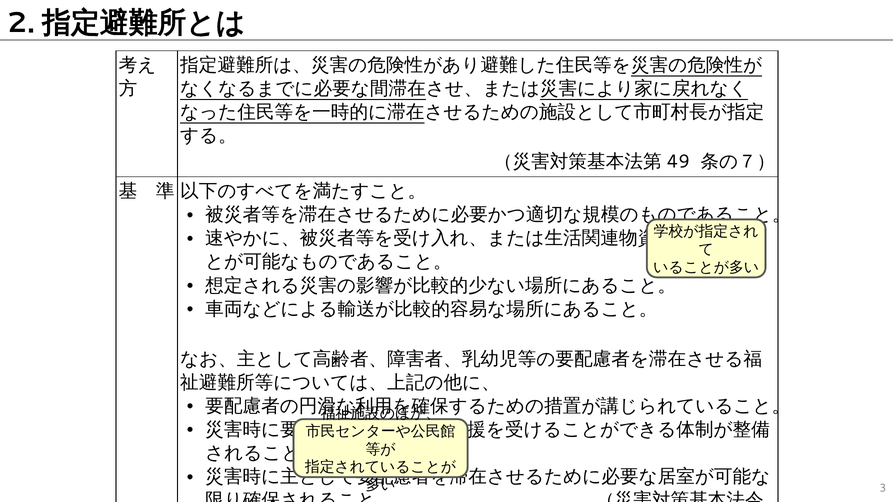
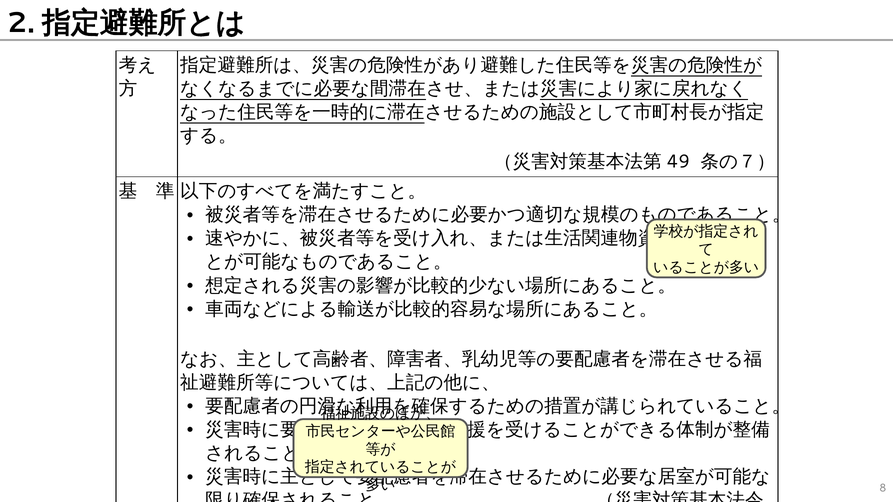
3: 3 -> 8
